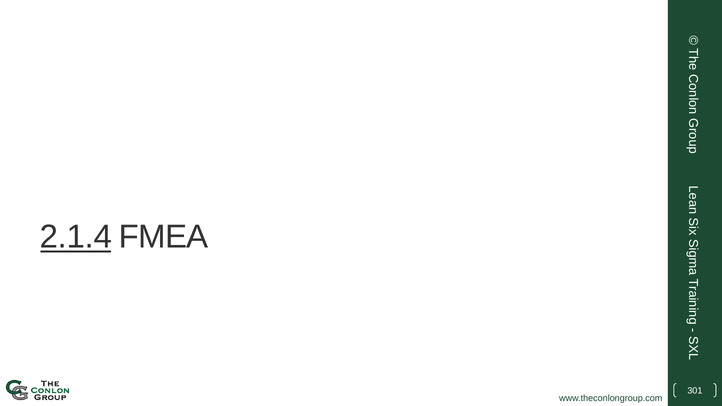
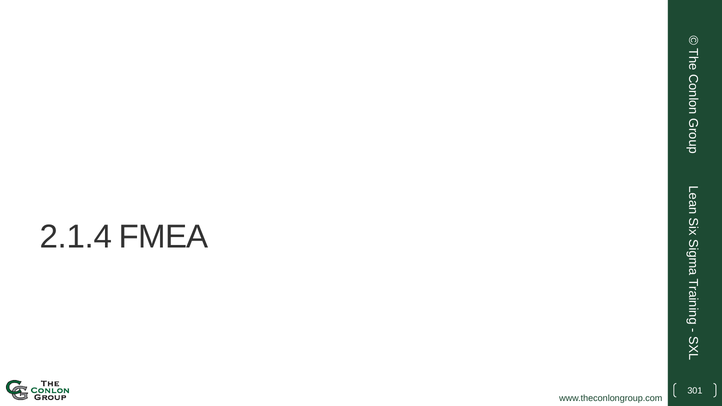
2.1.4 underline: present -> none
